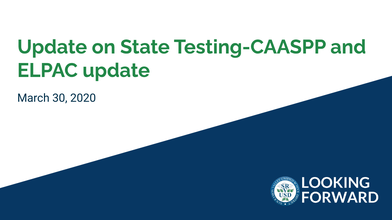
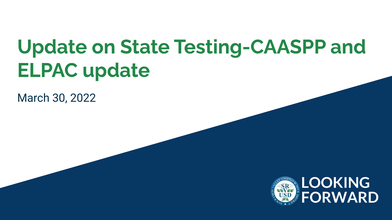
2020: 2020 -> 2022
